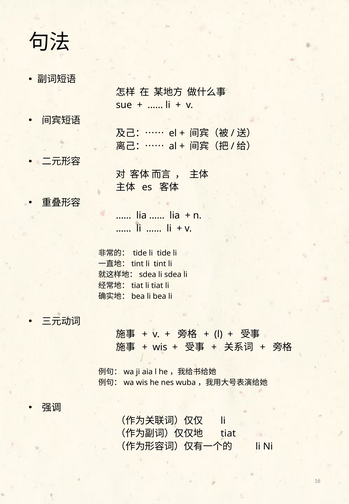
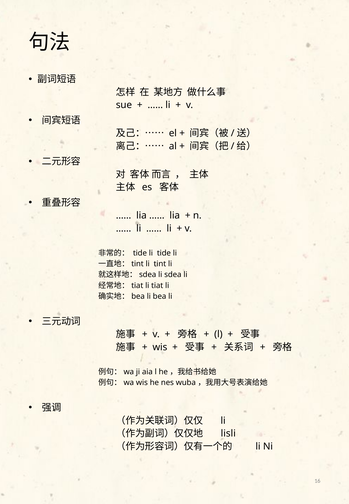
tiat at (228, 434): tiat -> lisli
